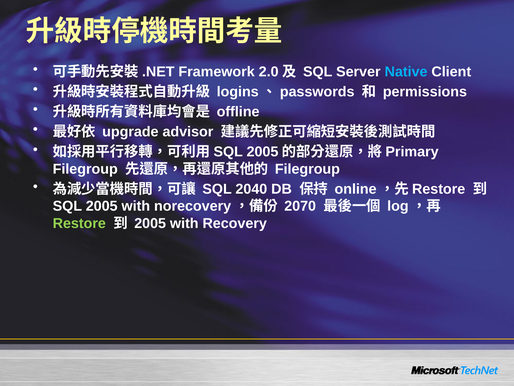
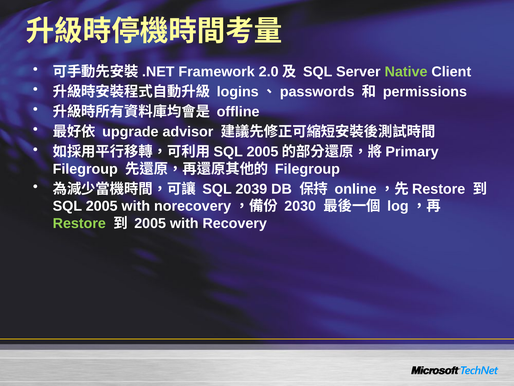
Native colour: light blue -> light green
2040: 2040 -> 2039
2070: 2070 -> 2030
